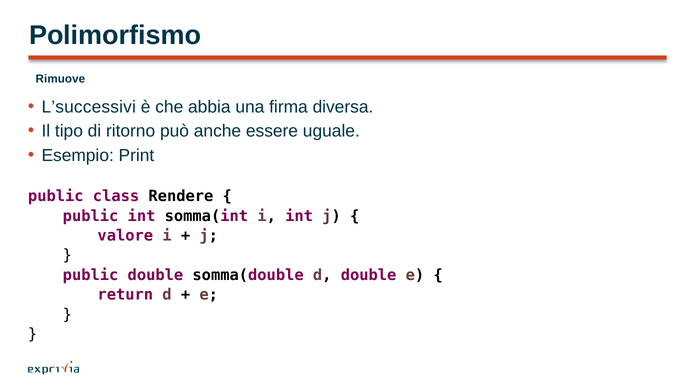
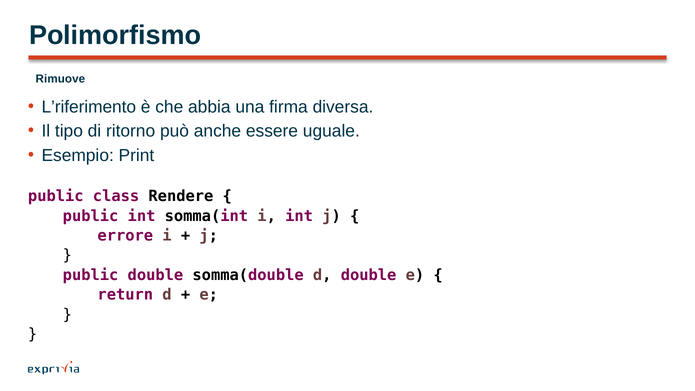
L’successivi: L’successivi -> L’riferimento
valore: valore -> errore
